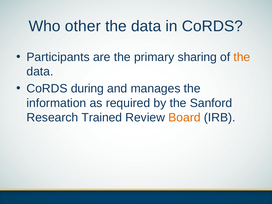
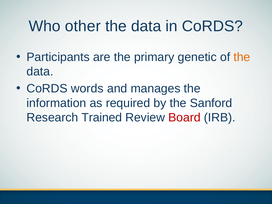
sharing: sharing -> genetic
during: during -> words
Board colour: orange -> red
